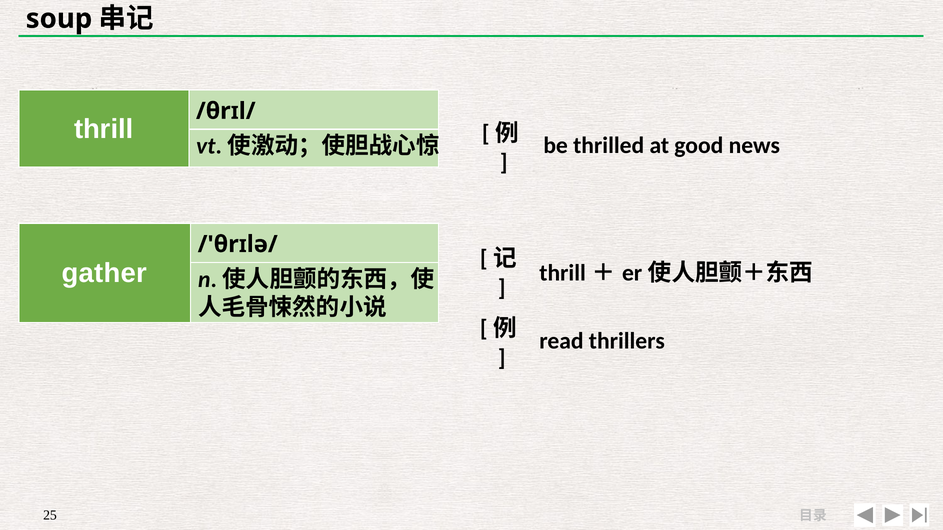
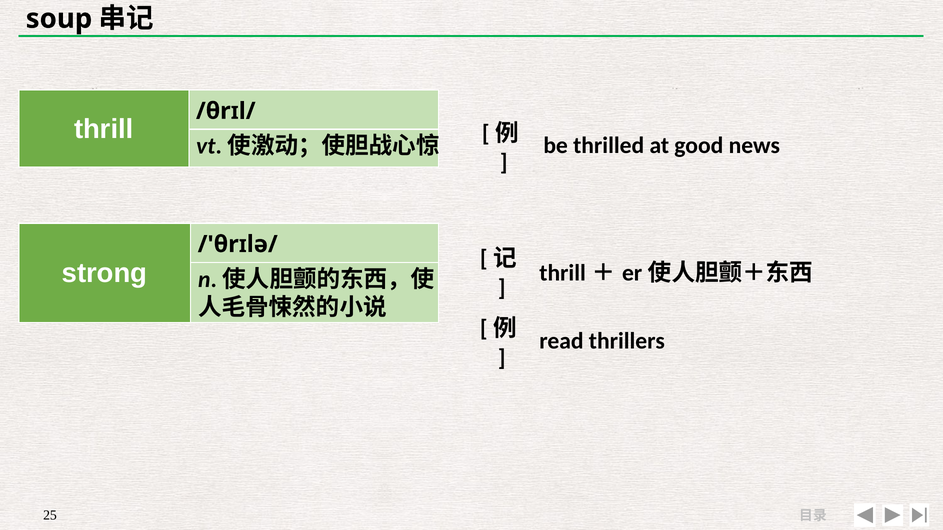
gather: gather -> strong
